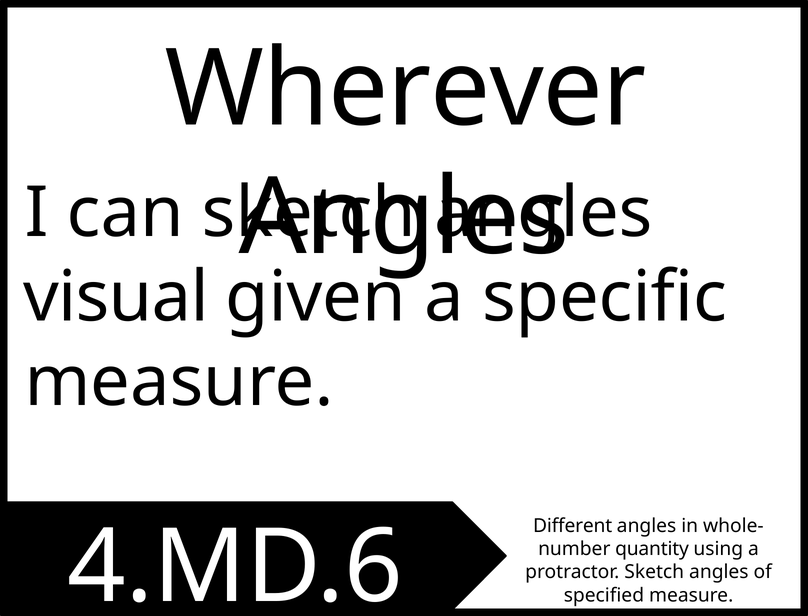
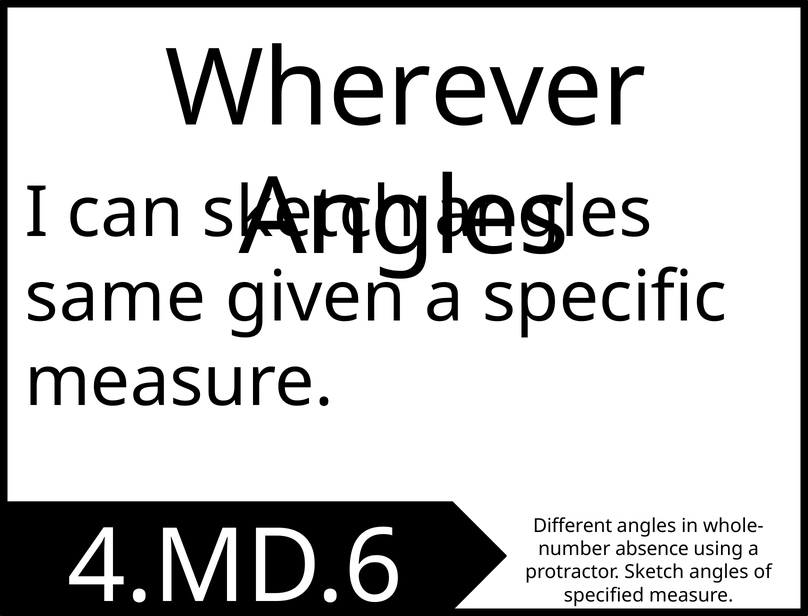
visual: visual -> same
quantity: quantity -> absence
